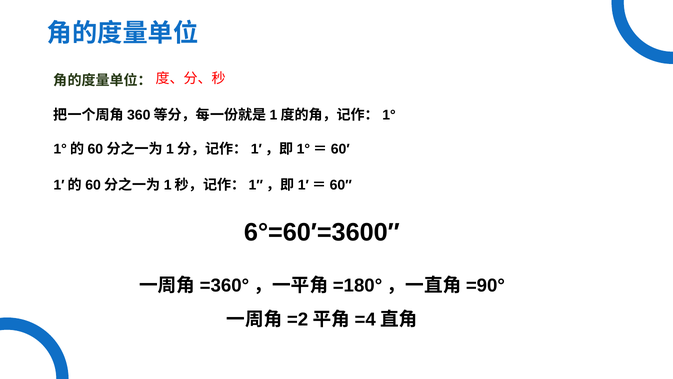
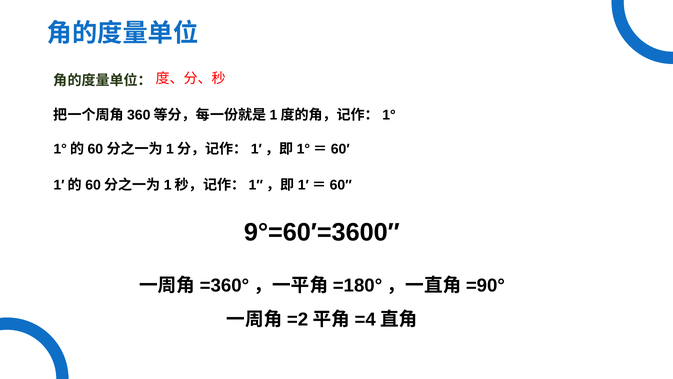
6°=60′=3600″: 6°=60′=3600″ -> 9°=60′=3600″
